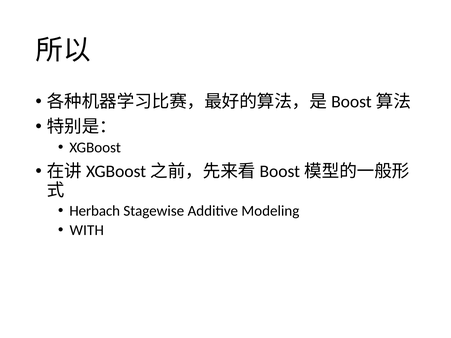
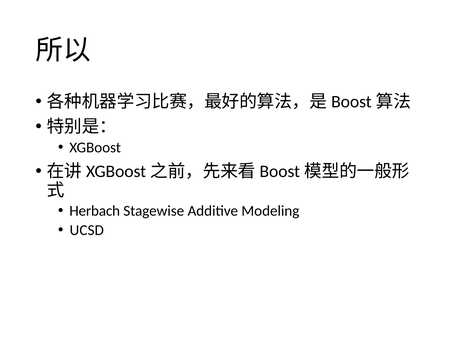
WITH: WITH -> UCSD
